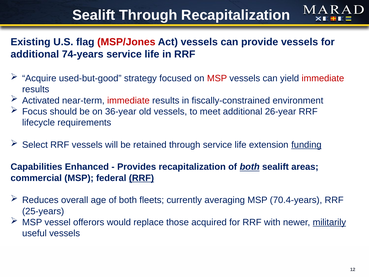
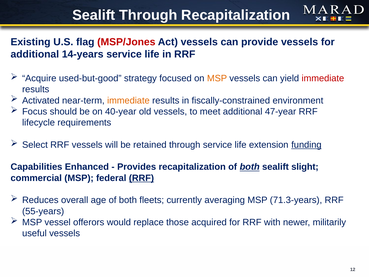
74-years: 74-years -> 14-years
MSP at (217, 78) colour: red -> orange
immediate at (128, 100) colour: red -> orange
36-year: 36-year -> 40-year
26-year: 26-year -> 47-year
areas: areas -> slight
70.4-years: 70.4-years -> 71.3-years
25-years: 25-years -> 55-years
militarily underline: present -> none
